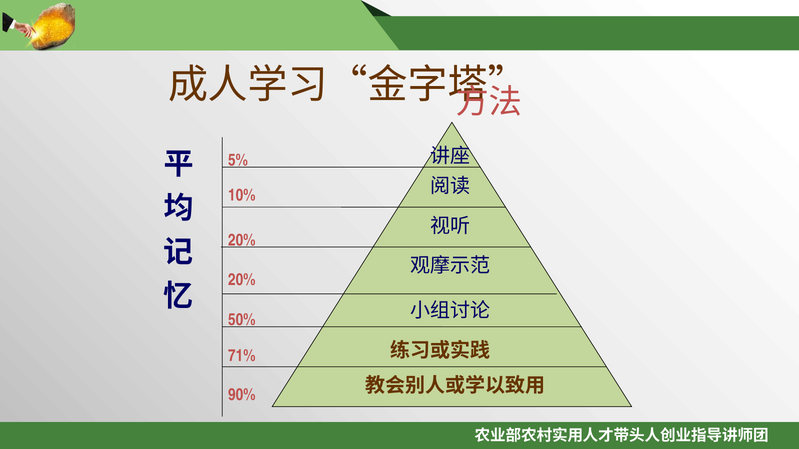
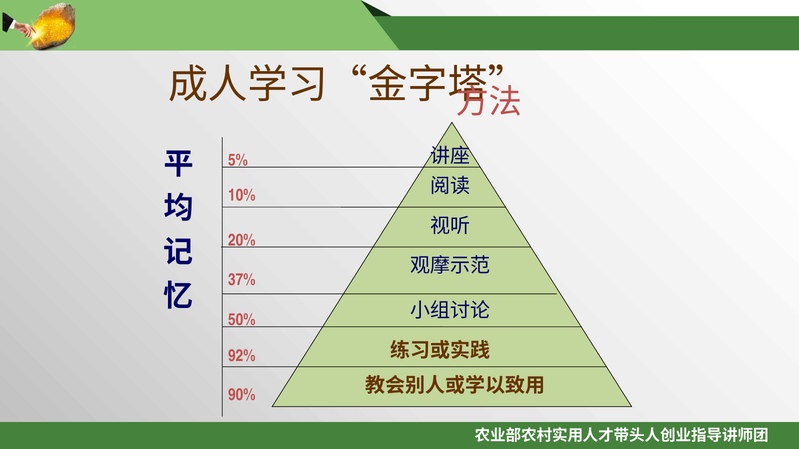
20% at (242, 280): 20% -> 37%
71%: 71% -> 92%
